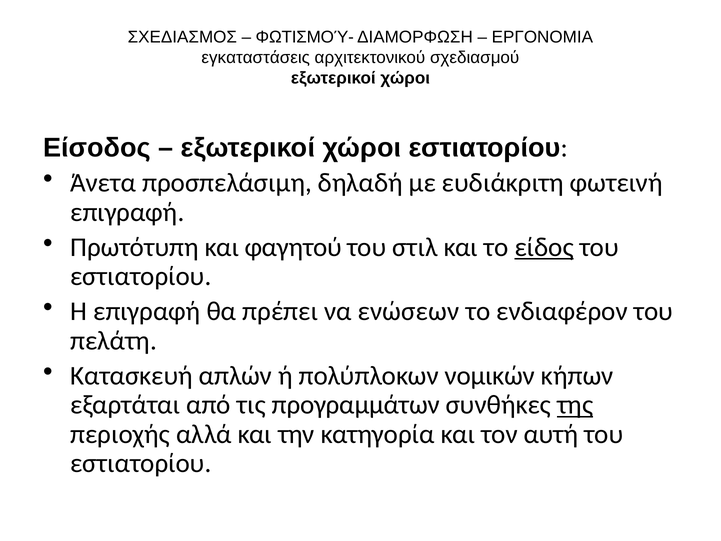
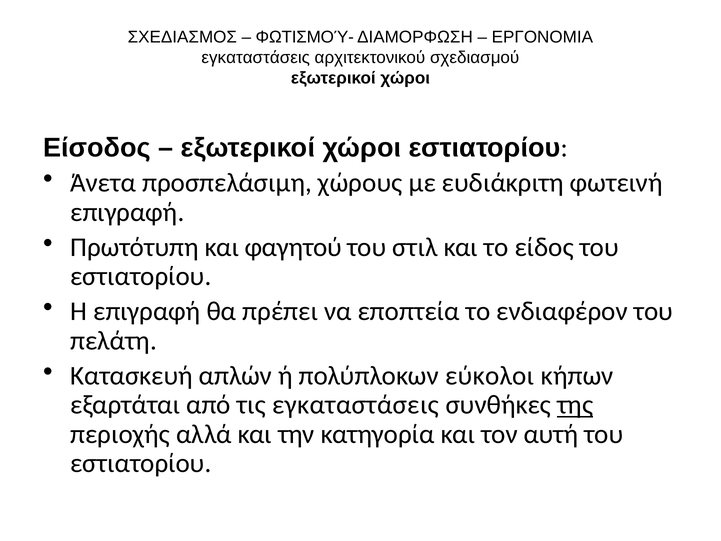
δηλαδή: δηλαδή -> χώρους
είδος underline: present -> none
ενώσεων: ενώσεων -> εποπτεία
νομικών: νομικών -> εύκολοι
τις προγραμμάτων: προγραμμάτων -> εγκαταστάσεις
